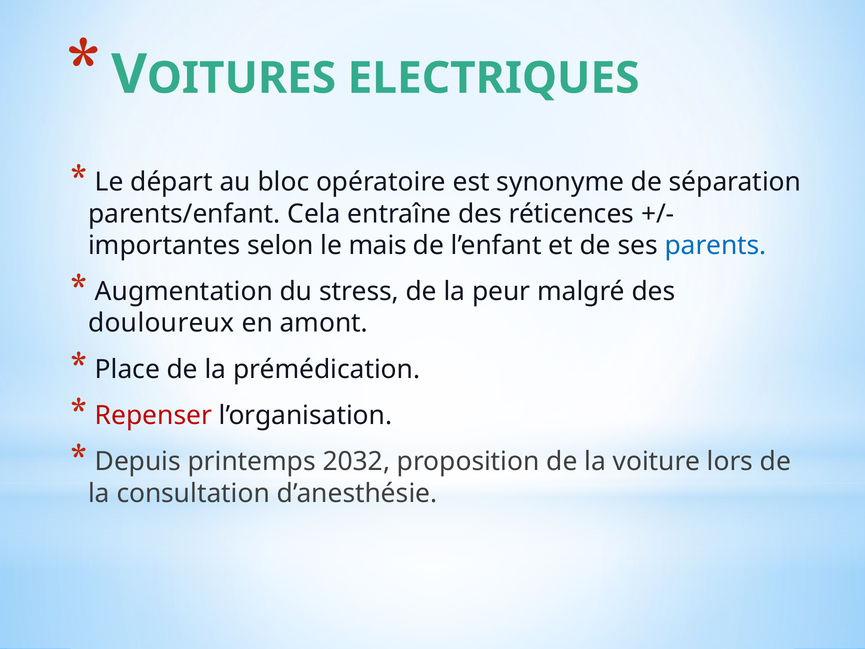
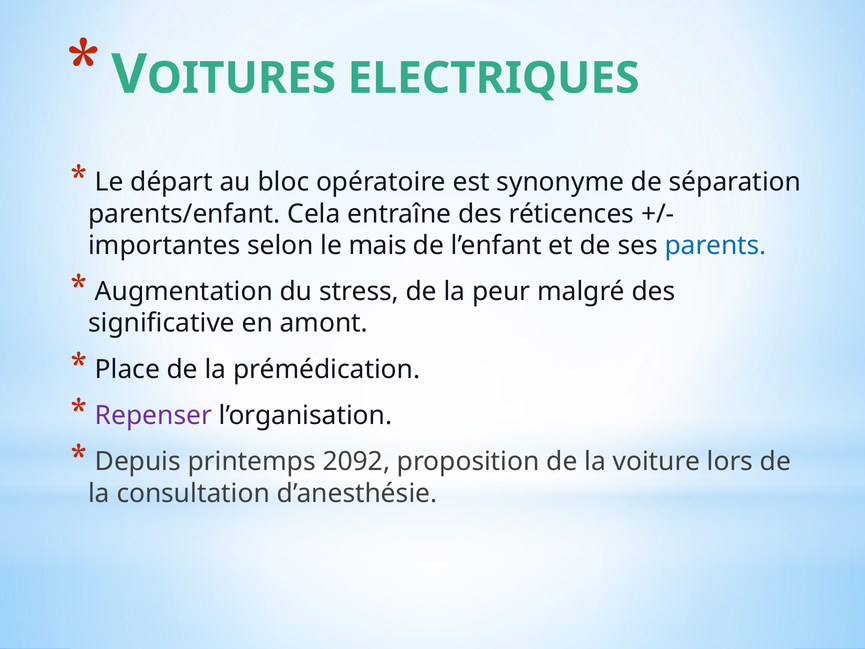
douloureux: douloureux -> significative
Repenser colour: red -> purple
2032: 2032 -> 2092
